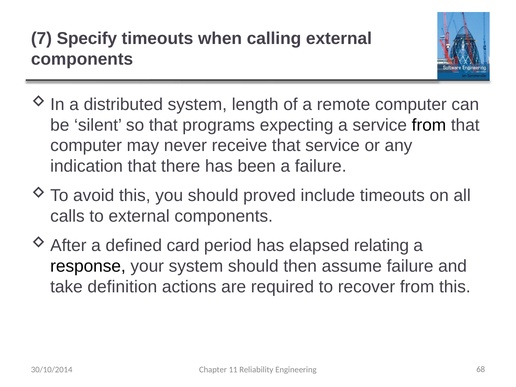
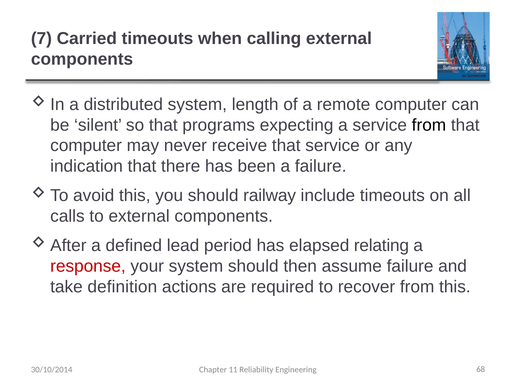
Specify: Specify -> Carried
proved: proved -> railway
card: card -> lead
response colour: black -> red
